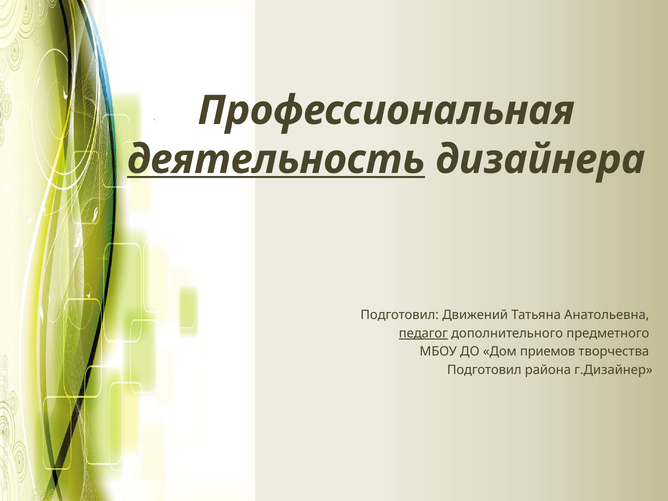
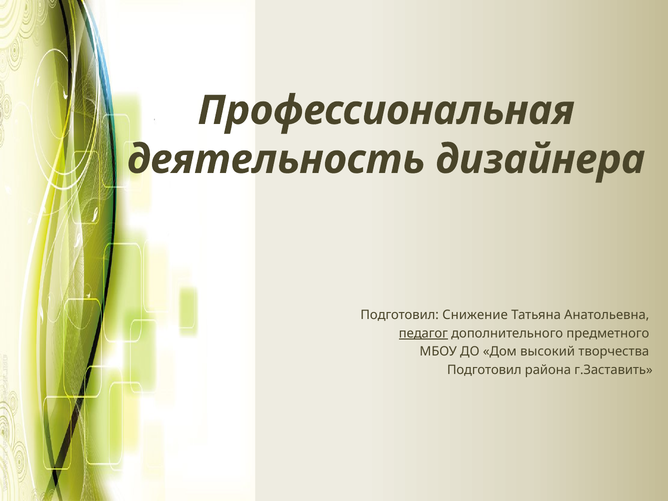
деятельность underline: present -> none
Движений: Движений -> Снижение
приемов: приемов -> высокий
г.Дизайнер: г.Дизайнер -> г.Заставить
